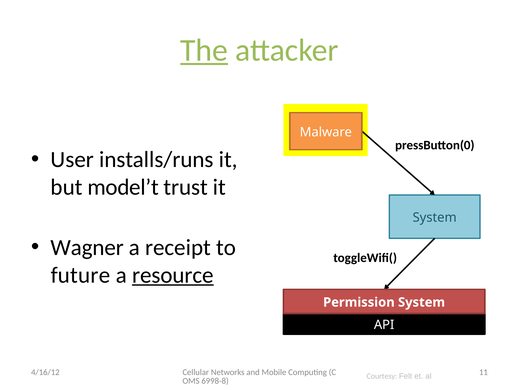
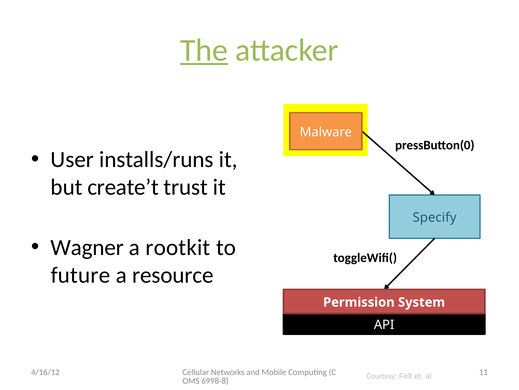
model’t: model’t -> create’t
System at (435, 217): System -> Specify
receipt: receipt -> rootkit
resource underline: present -> none
